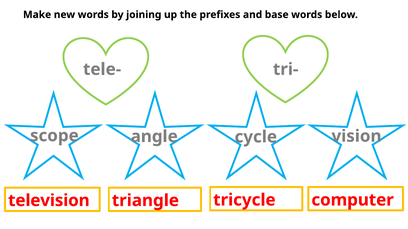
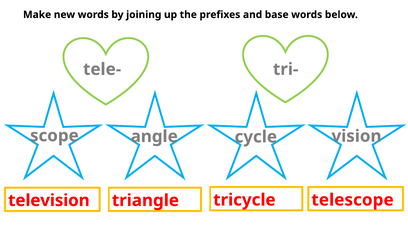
computer: computer -> telescope
